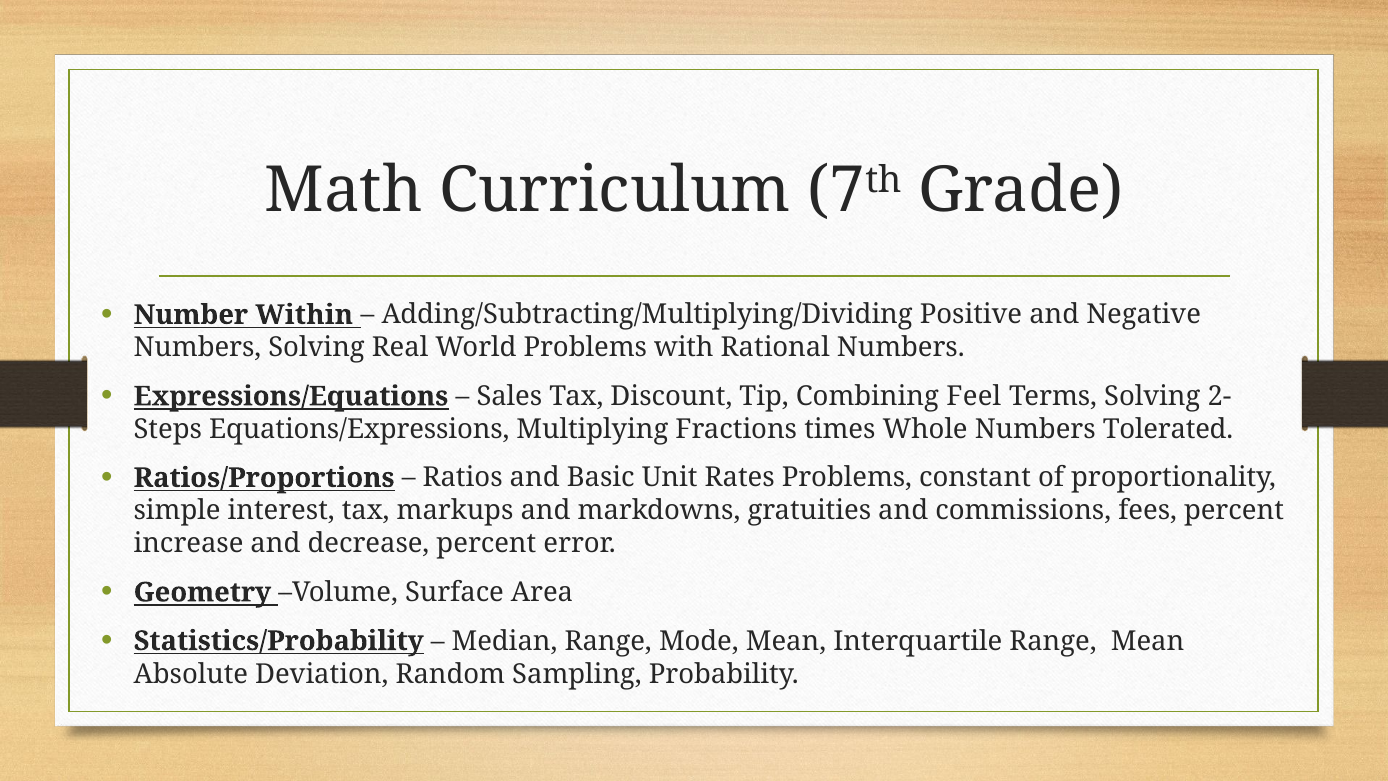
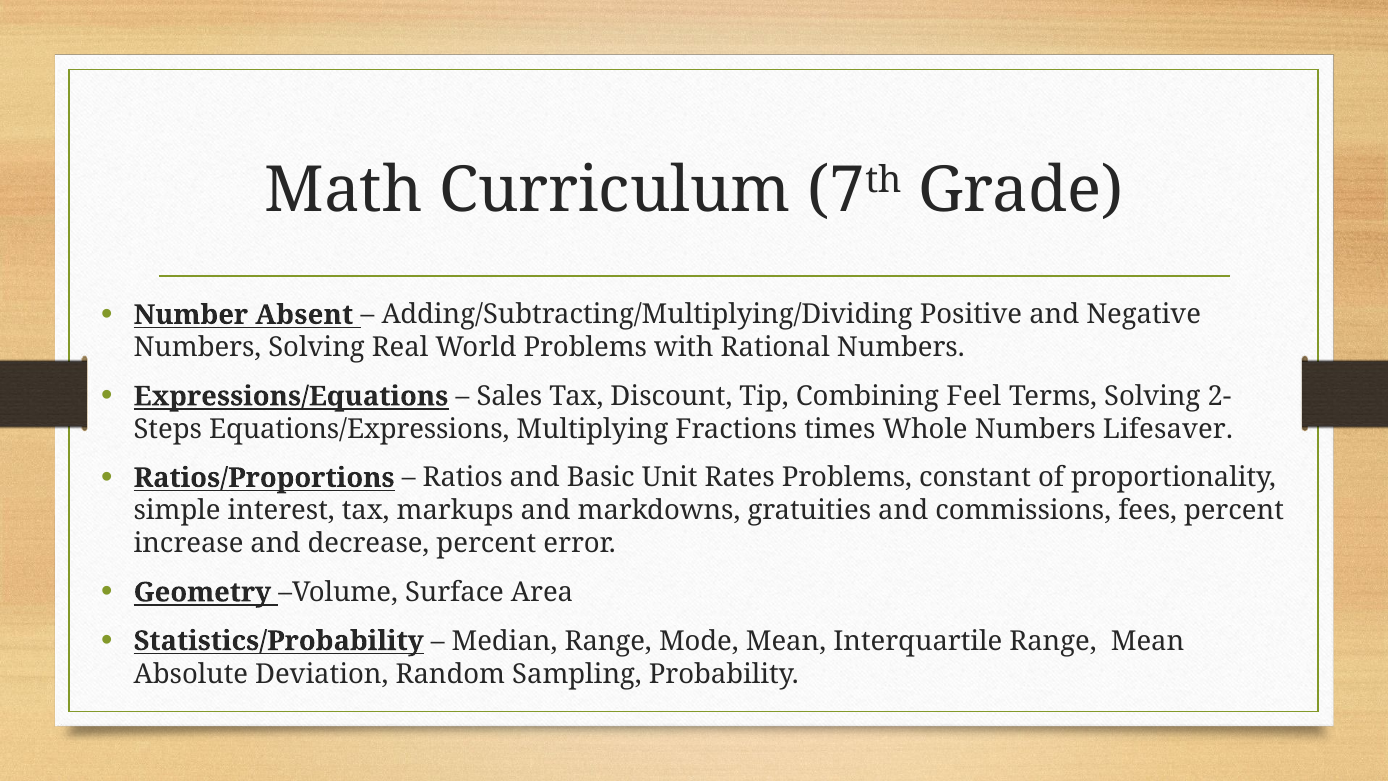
Within: Within -> Absent
Tolerated: Tolerated -> Lifesaver
